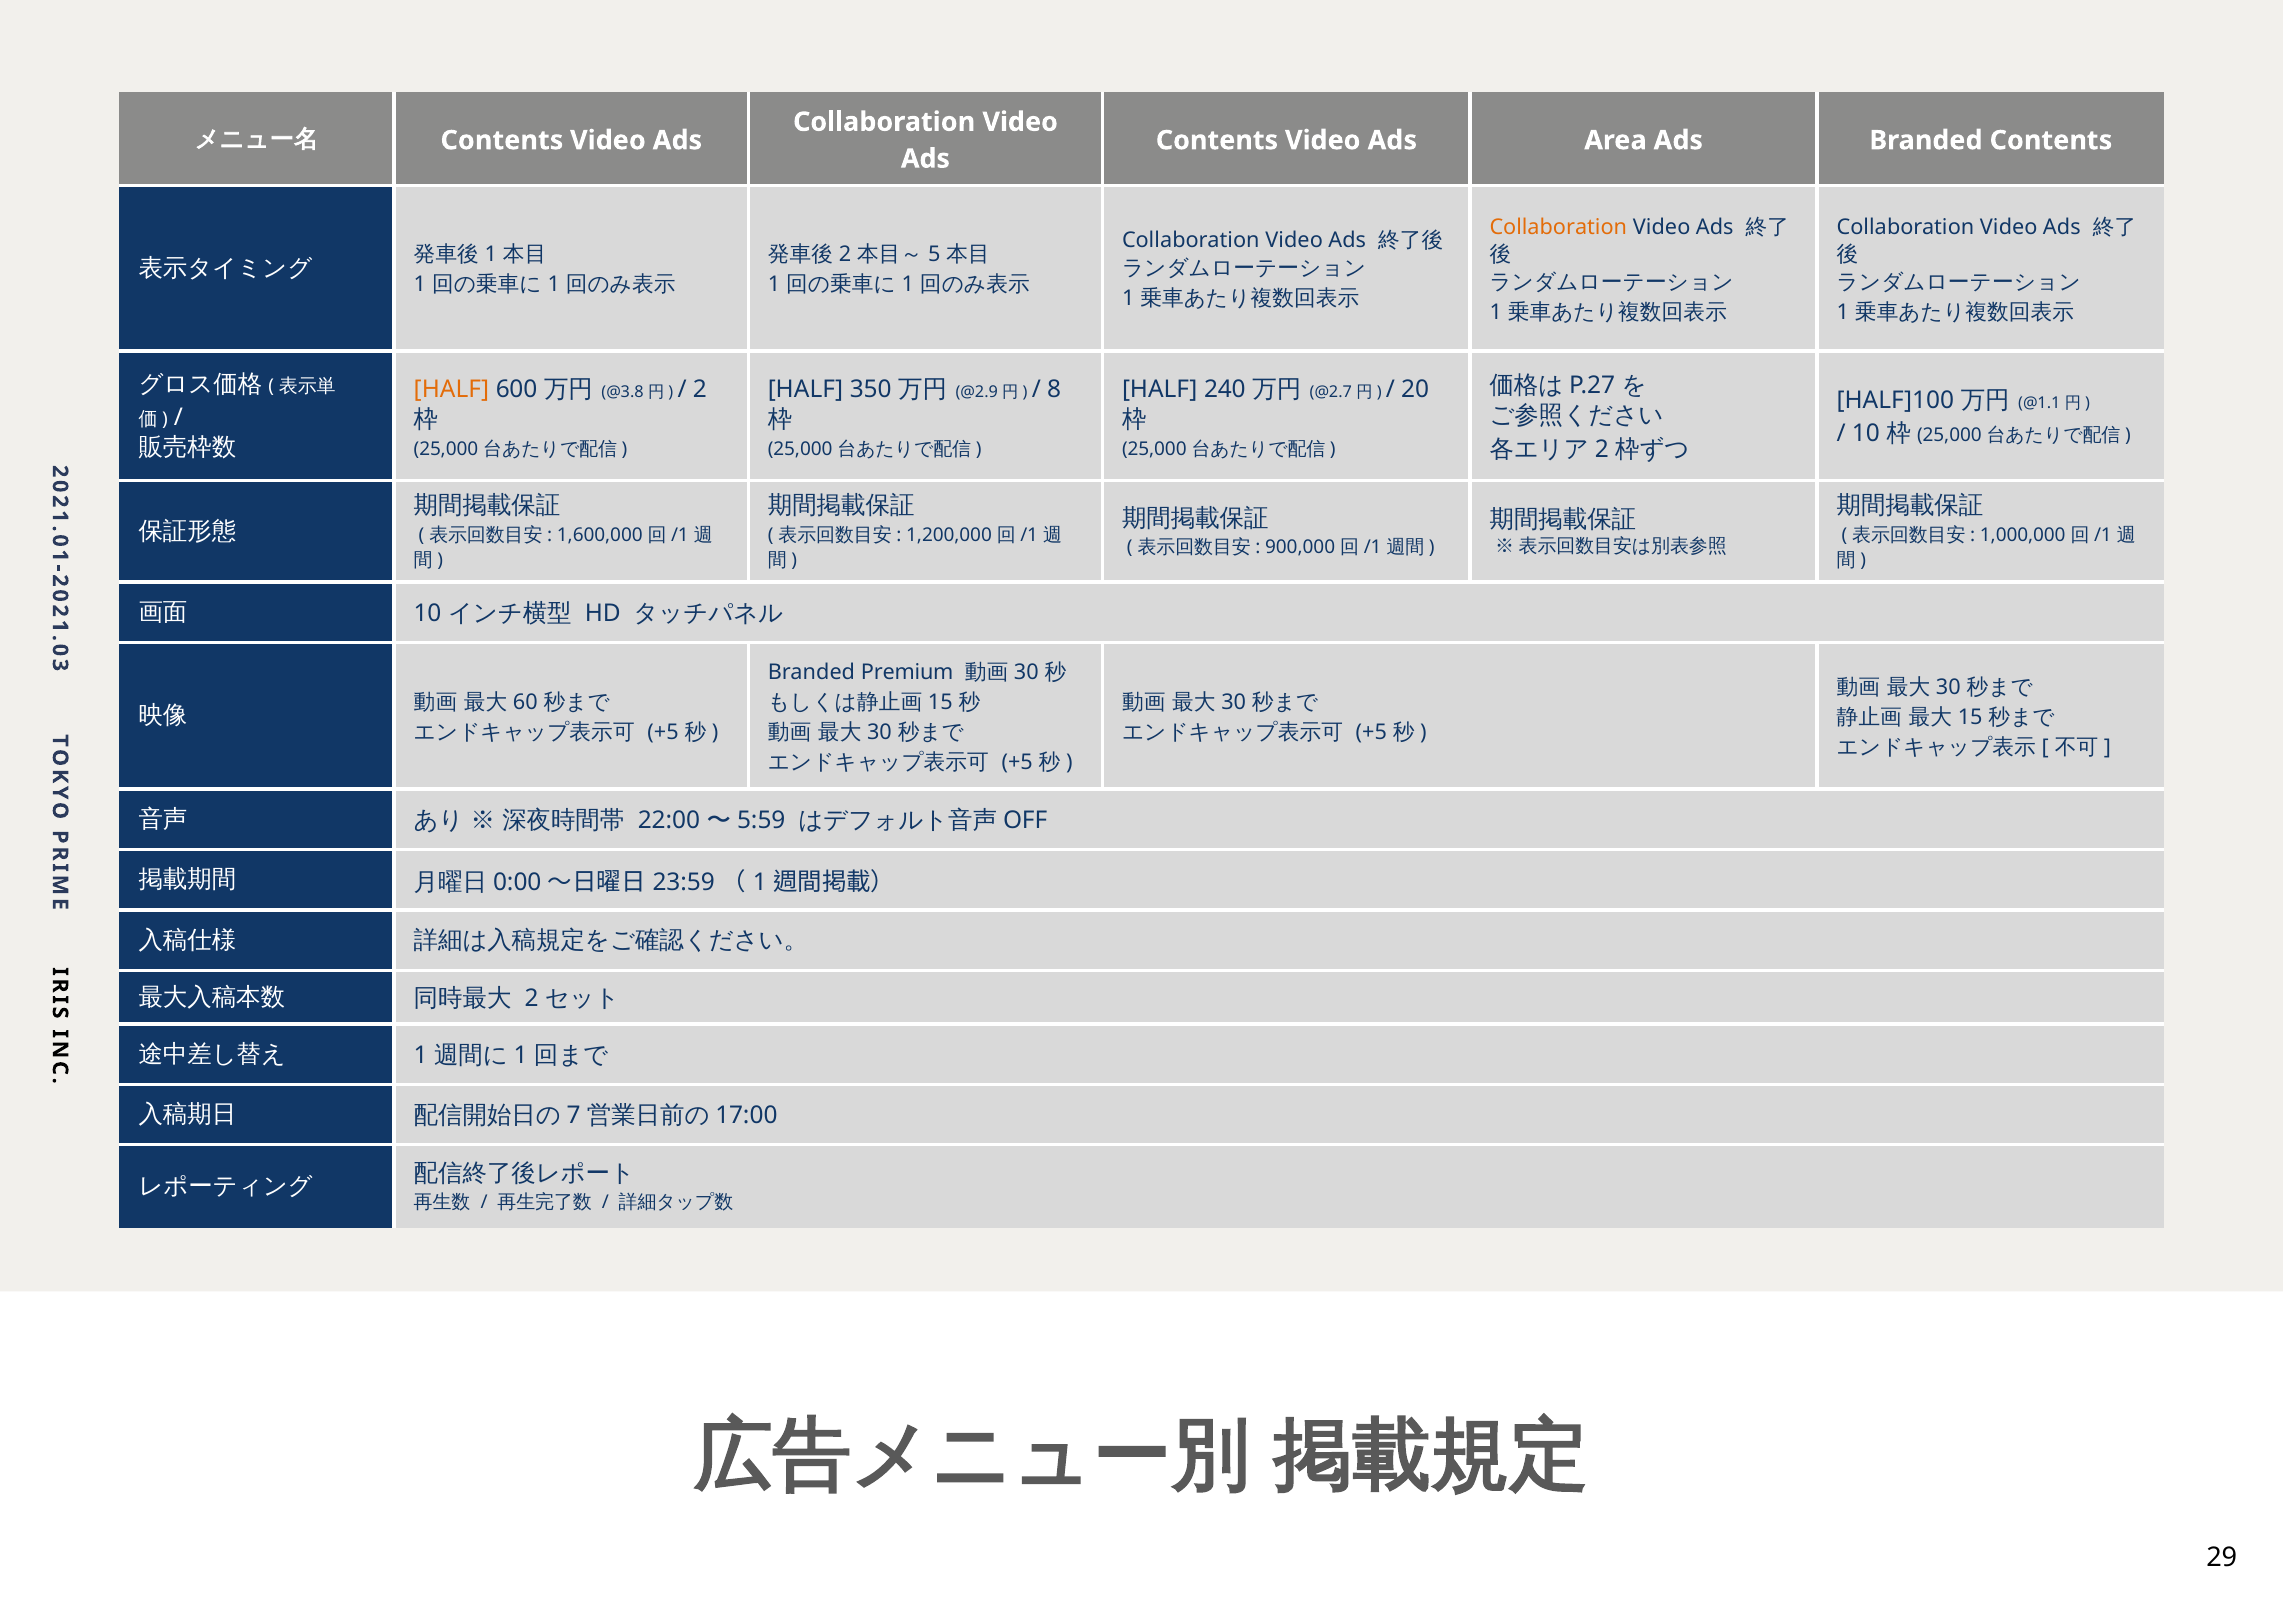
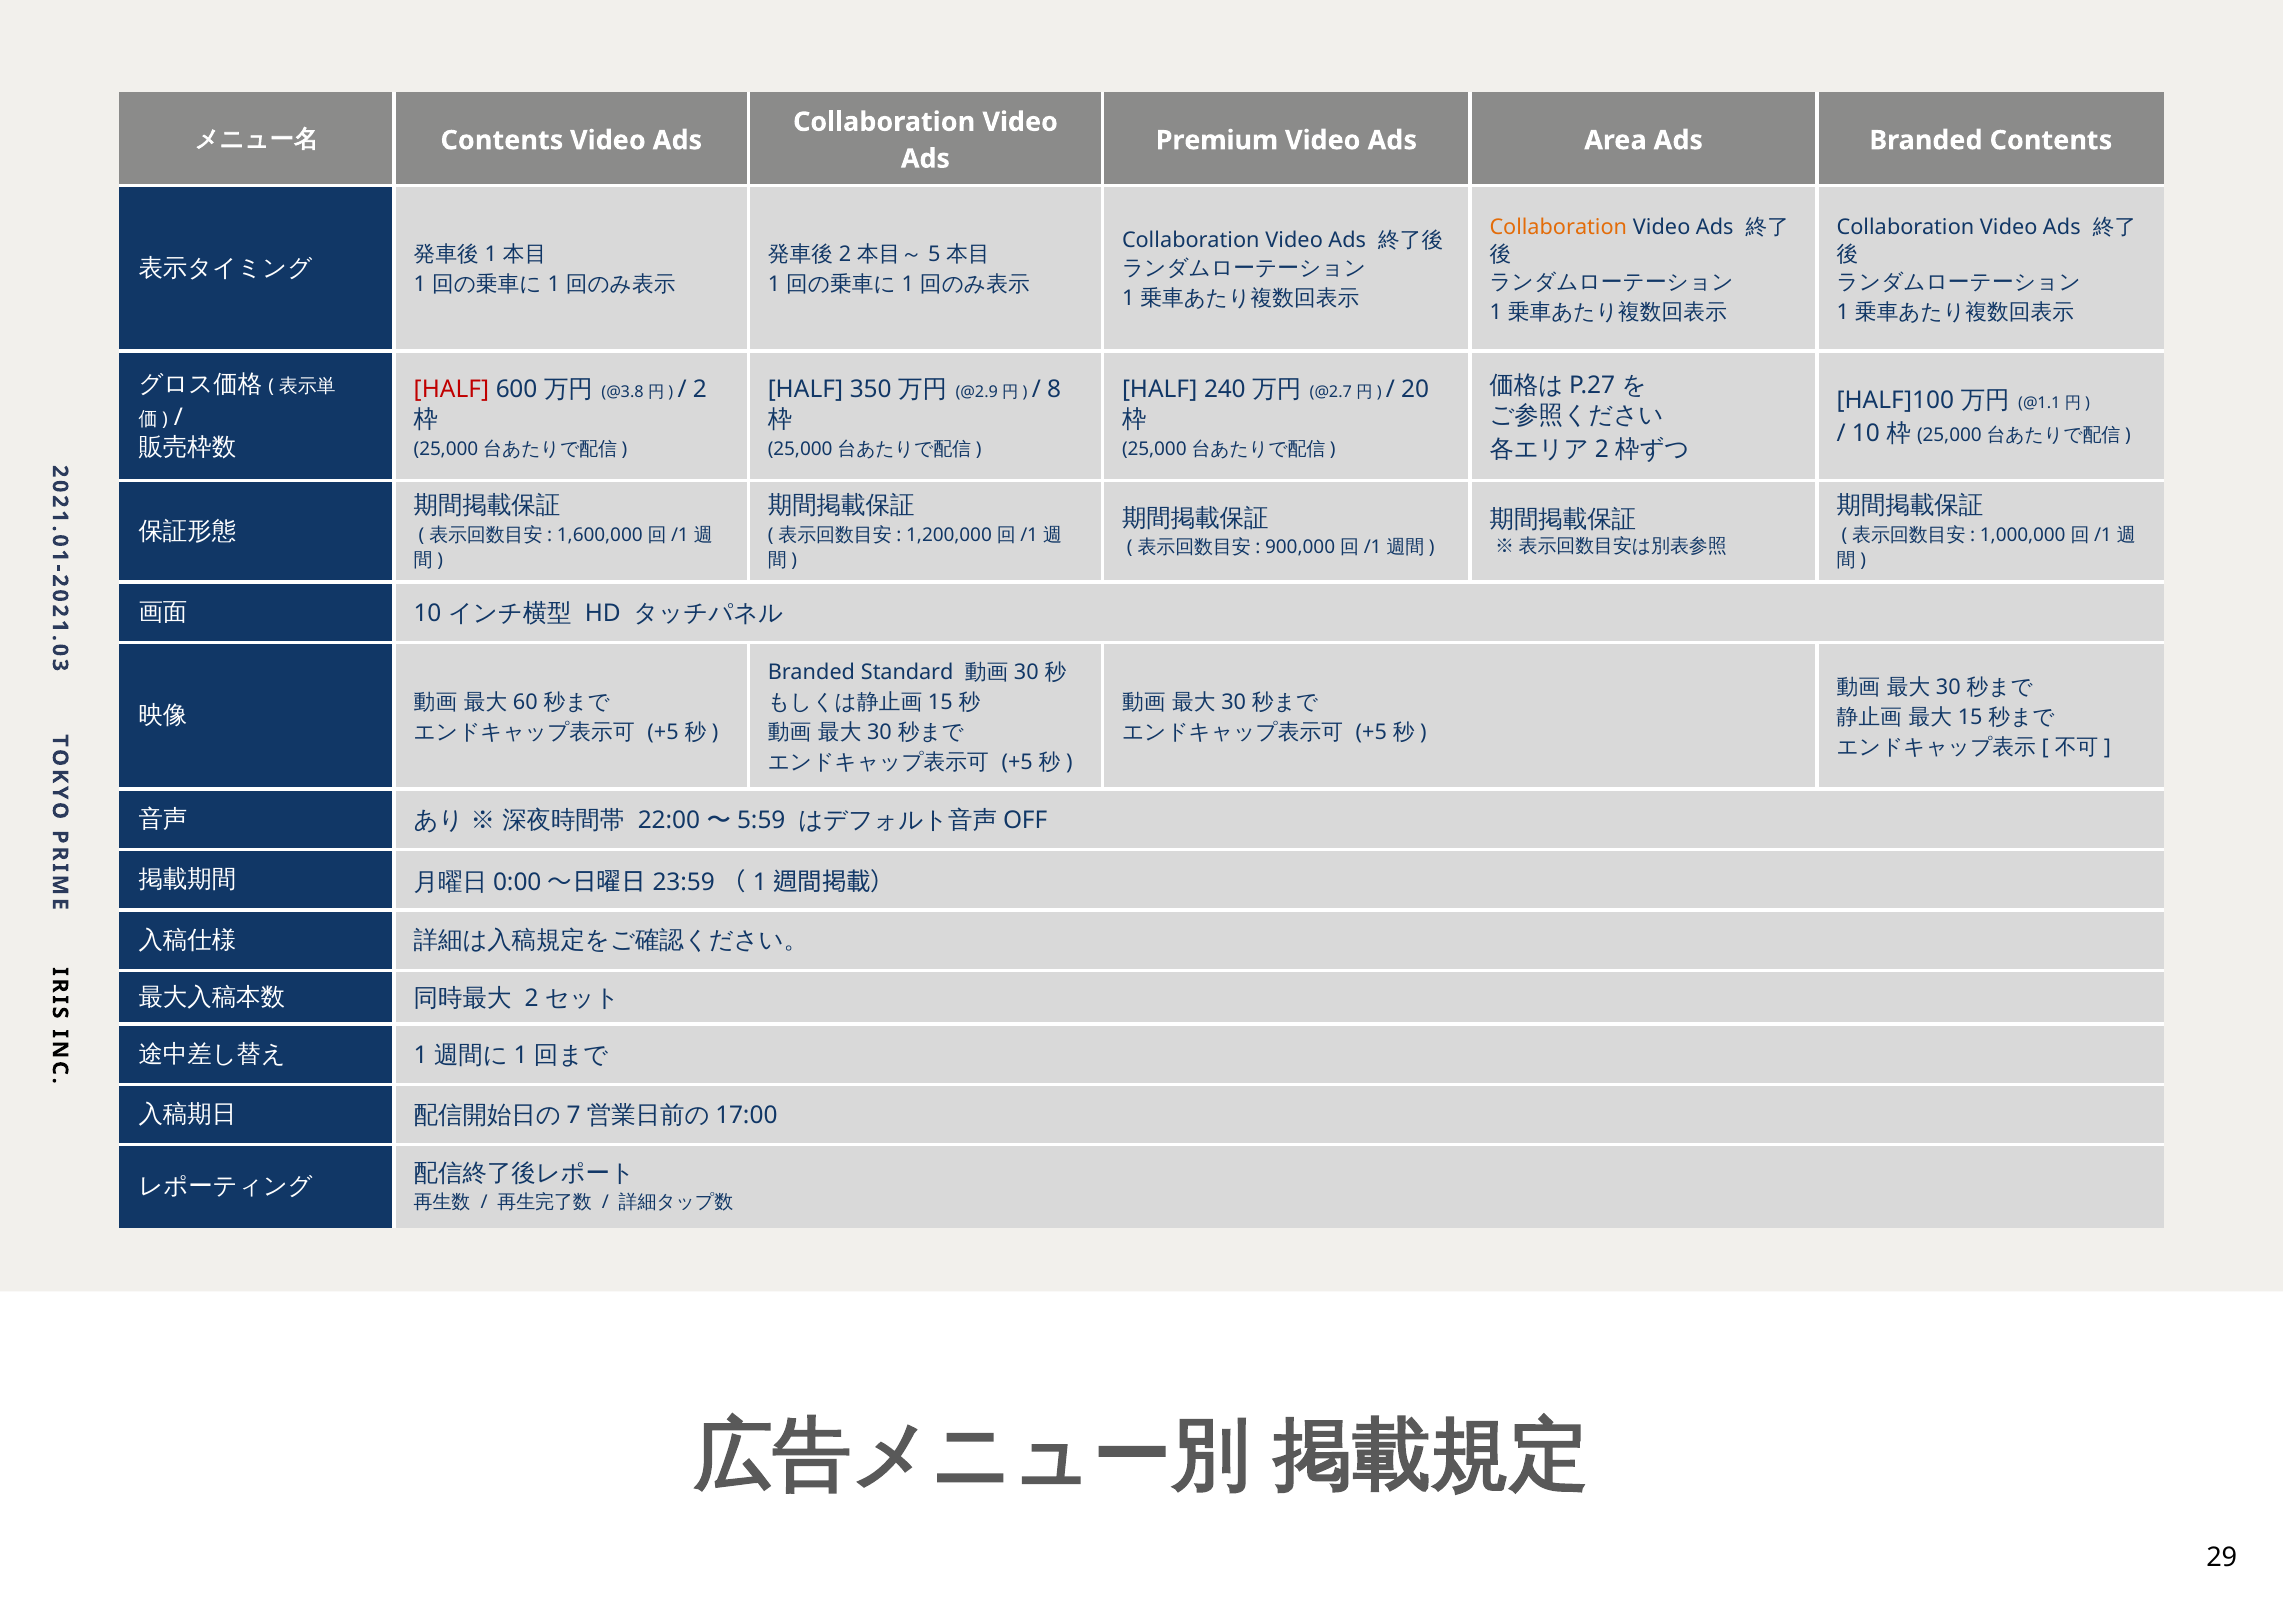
Contents at (1217, 140): Contents -> Premium
HALF at (451, 389) colour: orange -> red
Premium: Premium -> Standard
